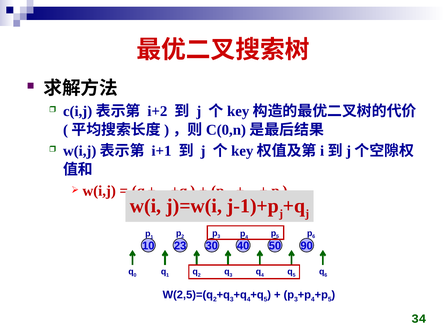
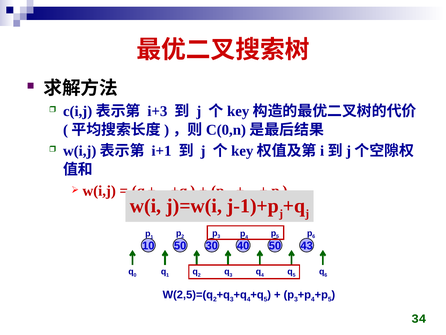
i+2: i+2 -> i+3
10 23: 23 -> 50
90: 90 -> 43
